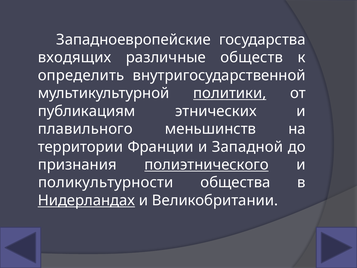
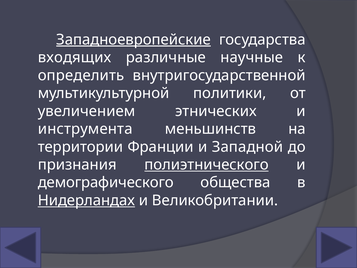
Западноевропейские underline: none -> present
обществ: обществ -> научные
политики underline: present -> none
публикациям: публикациям -> увеличением
плавильного: плавильного -> инструмента
поликультурности: поликультурности -> демографического
